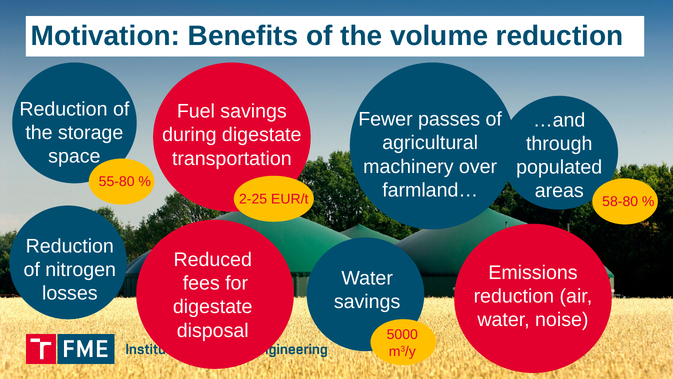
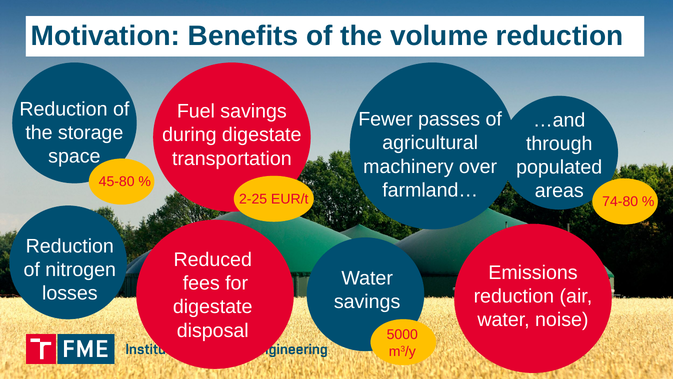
55-80: 55-80 -> 45-80
58-80: 58-80 -> 74-80
